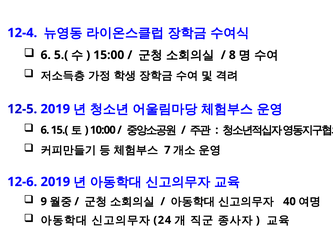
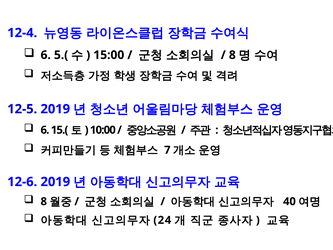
9 at (44, 201): 9 -> 8
